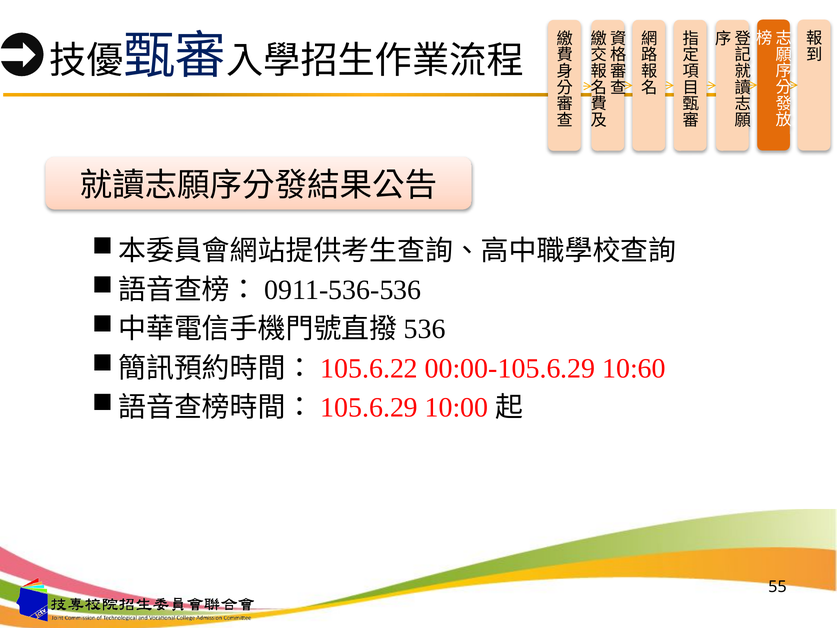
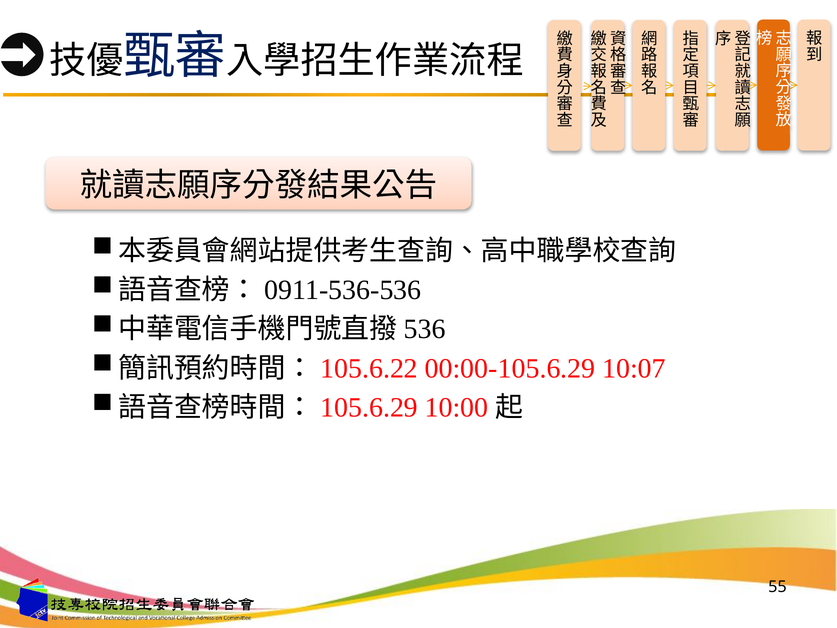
10:60: 10:60 -> 10:07
